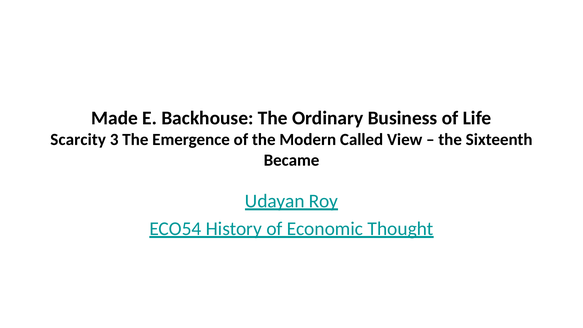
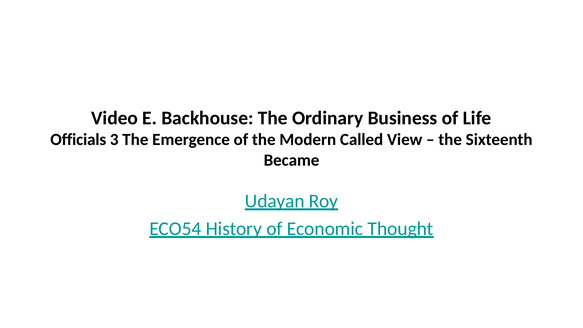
Made: Made -> Video
Scarcity: Scarcity -> Officials
